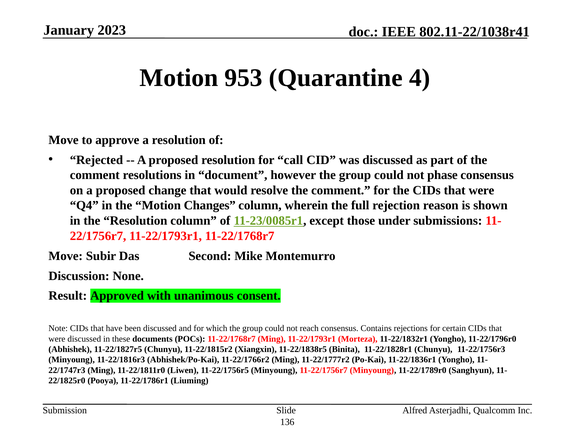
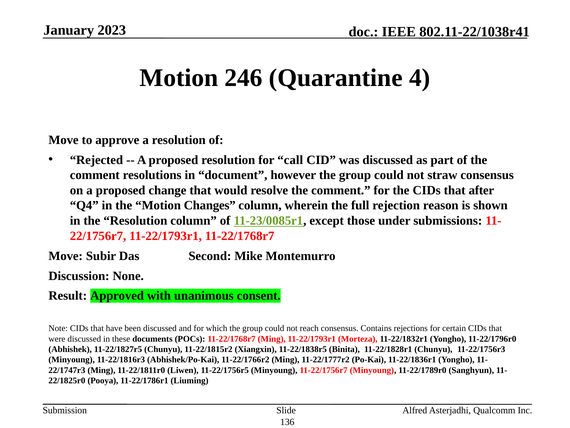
953: 953 -> 246
phase: phase -> straw
the CIDs that were: were -> after
